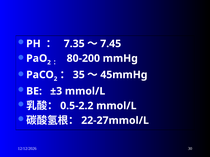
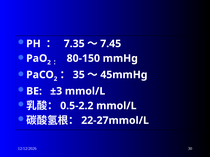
80-200: 80-200 -> 80-150
